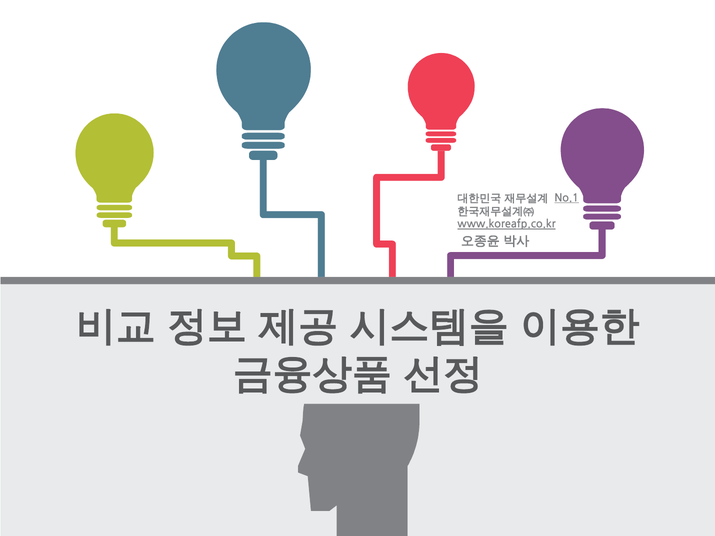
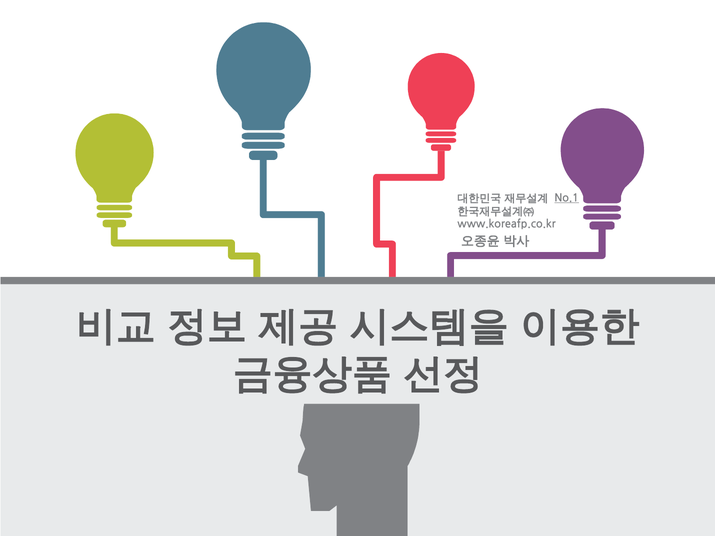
www.koreafp.co.kr underline: present -> none
